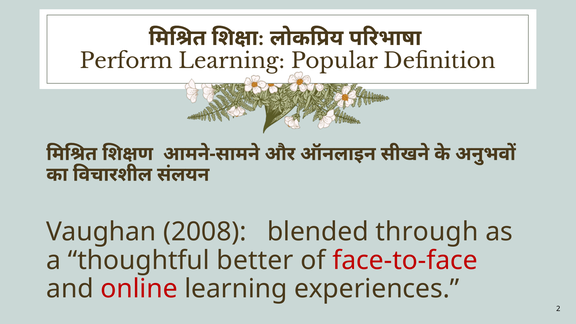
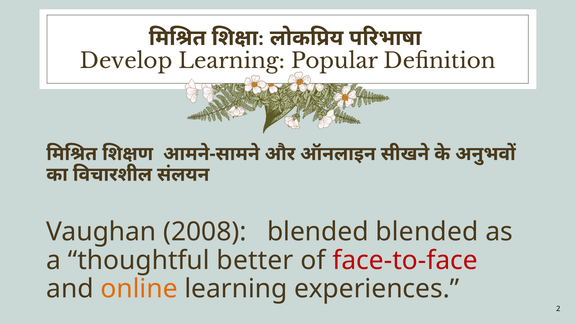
Perform: Perform -> Develop
blended through: through -> blended
online colour: red -> orange
